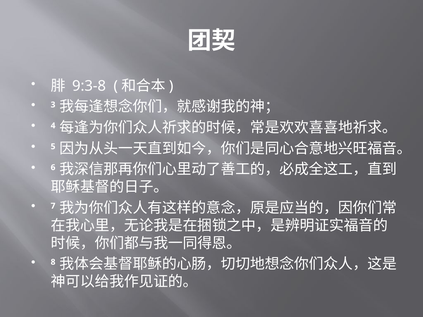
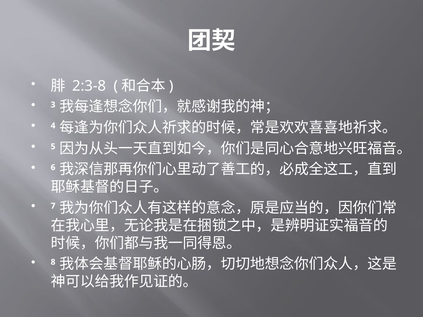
9:3-8: 9:3-8 -> 2:3-8
